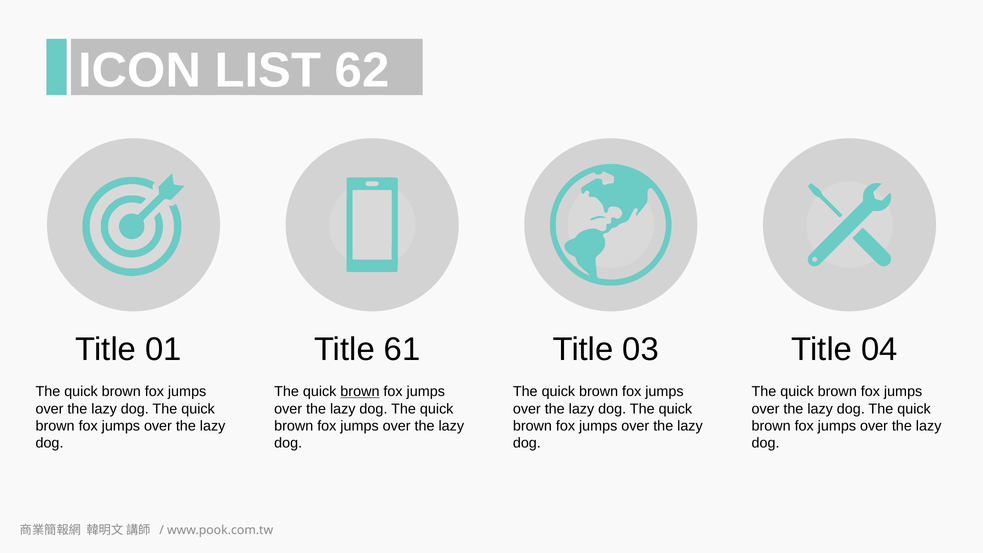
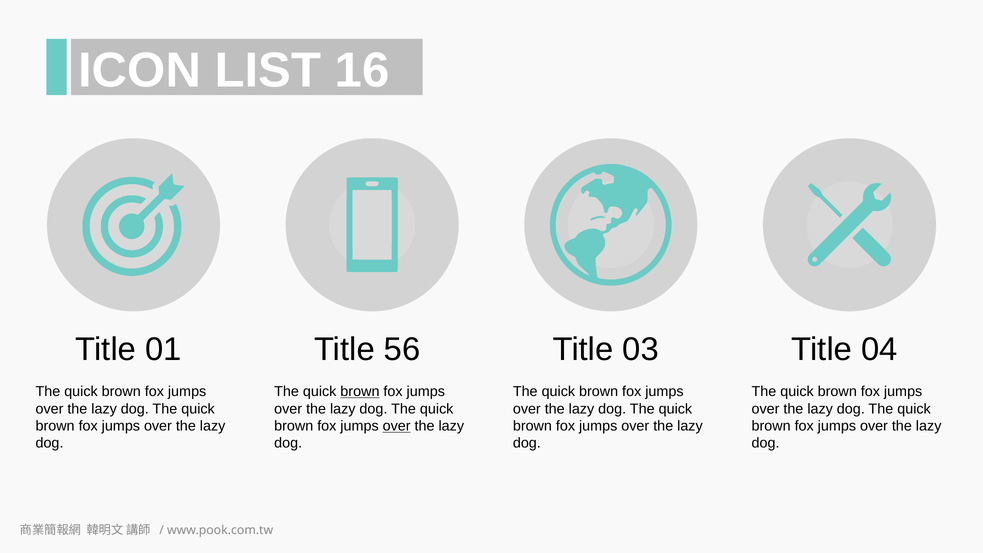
62: 62 -> 16
61: 61 -> 56
over at (397, 426) underline: none -> present
